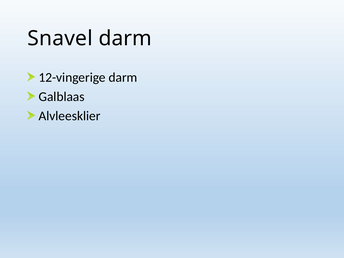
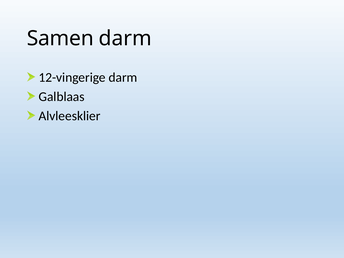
Snavel: Snavel -> Samen
